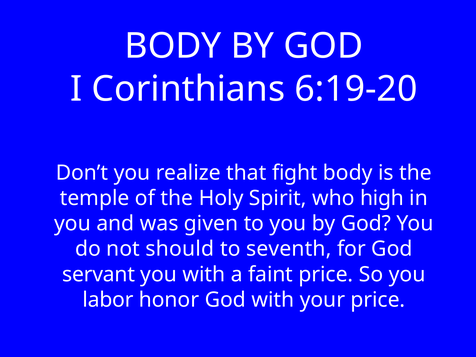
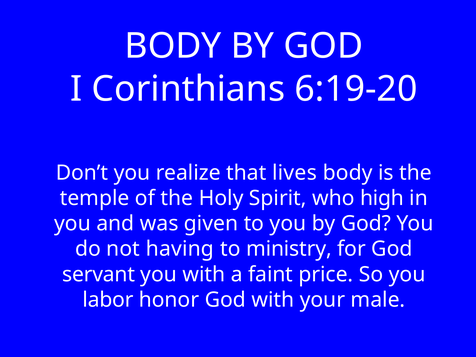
fight: fight -> lives
should: should -> having
seventh: seventh -> ministry
your price: price -> male
